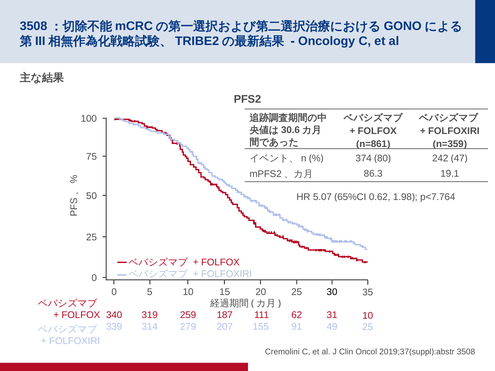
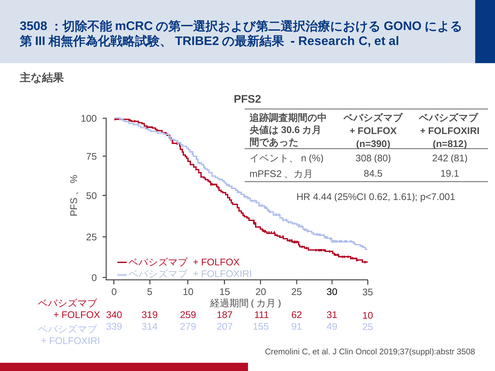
Oncology: Oncology -> Research
n=861: n=861 -> n=390
n=359: n=359 -> n=812
374: 374 -> 308
47: 47 -> 81
86.3: 86.3 -> 84.5
5.07: 5.07 -> 4.44
65%CI: 65%CI -> 25%CI
1.98: 1.98 -> 1.61
p<7.764: p<7.764 -> p<7.001
